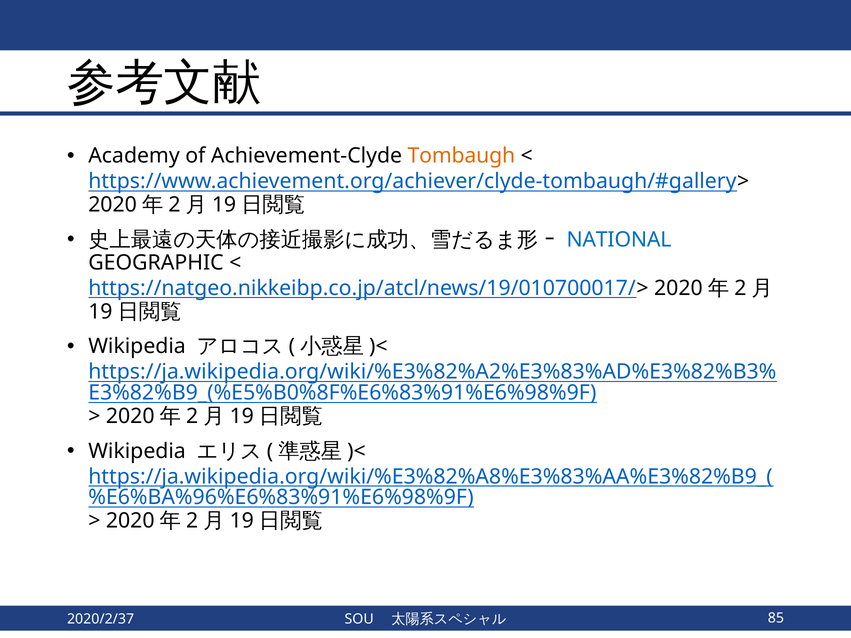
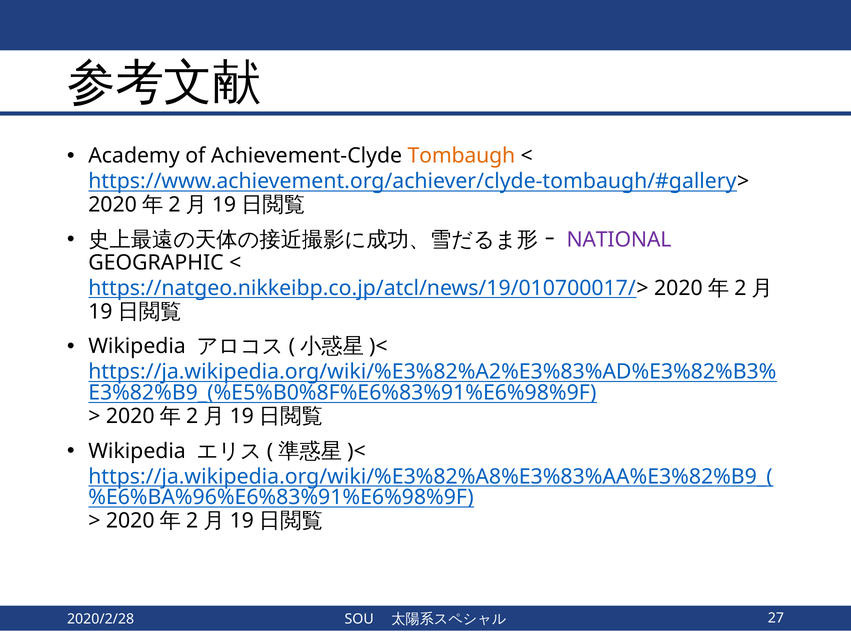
NATIONAL colour: blue -> purple
2020/2/37: 2020/2/37 -> 2020/2/28
85: 85 -> 27
